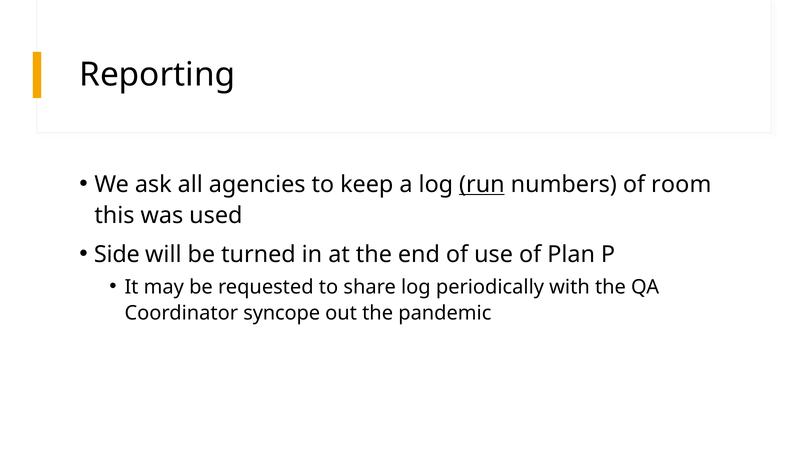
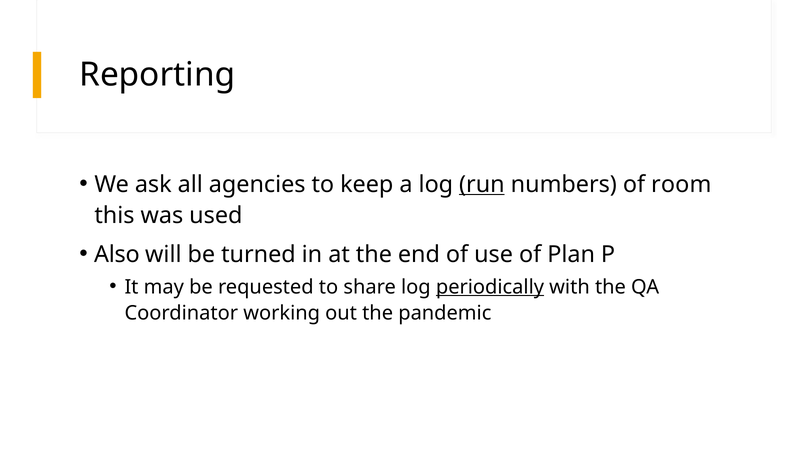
Side: Side -> Also
periodically underline: none -> present
syncope: syncope -> working
